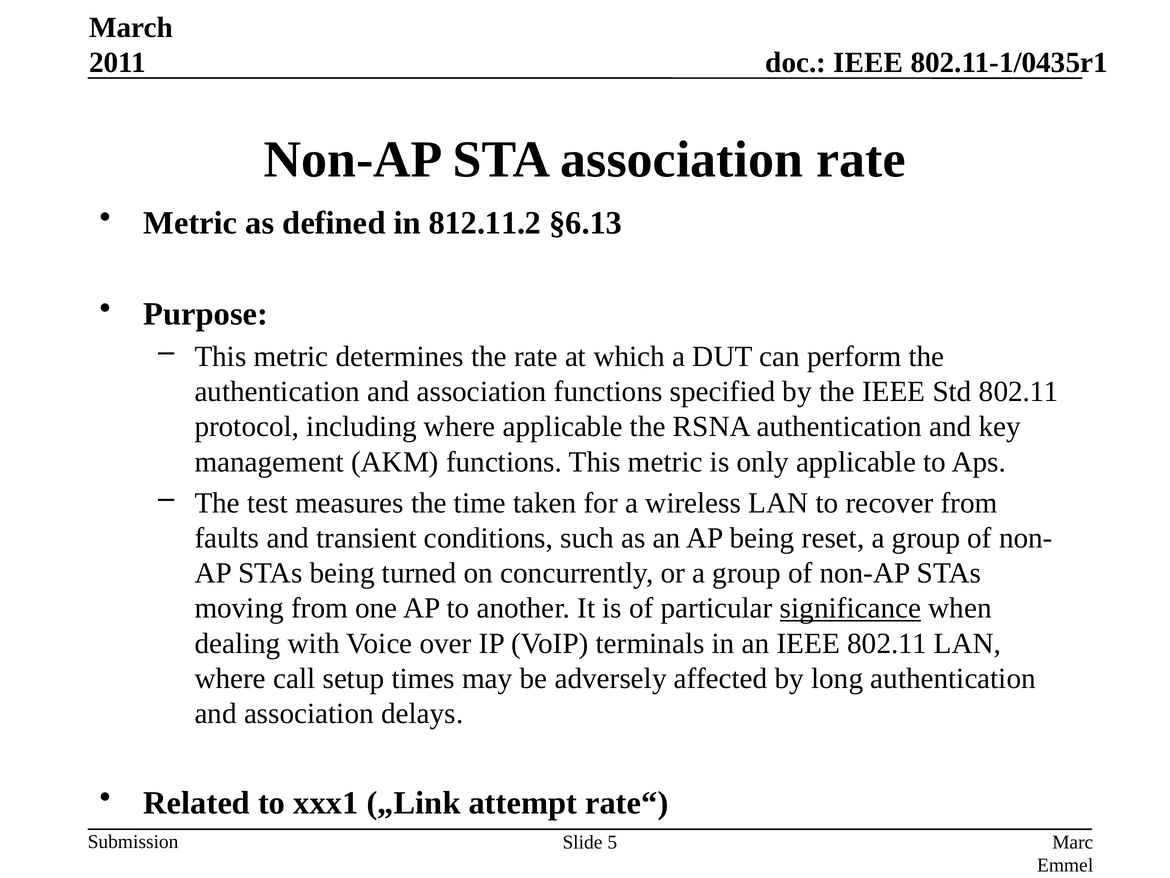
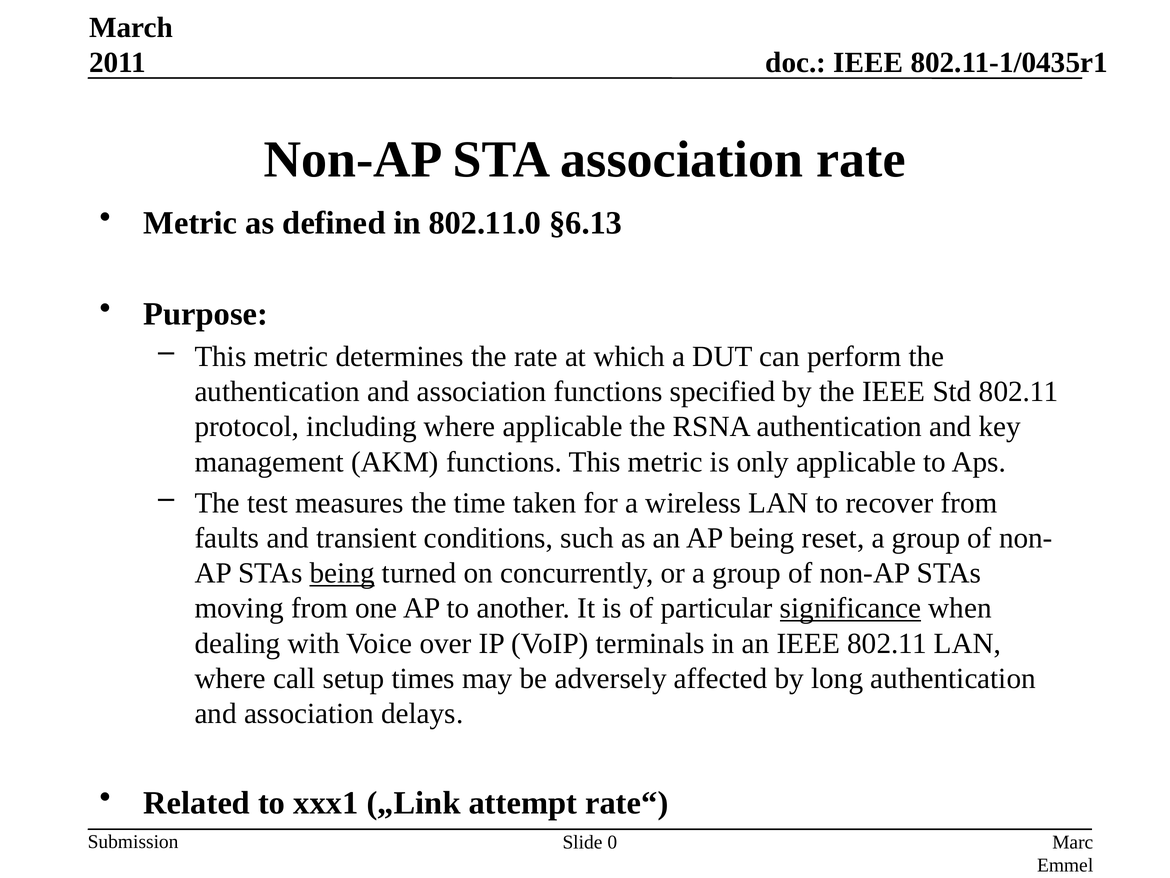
812.11.2: 812.11.2 -> 802.11.0
being at (342, 573) underline: none -> present
5: 5 -> 0
